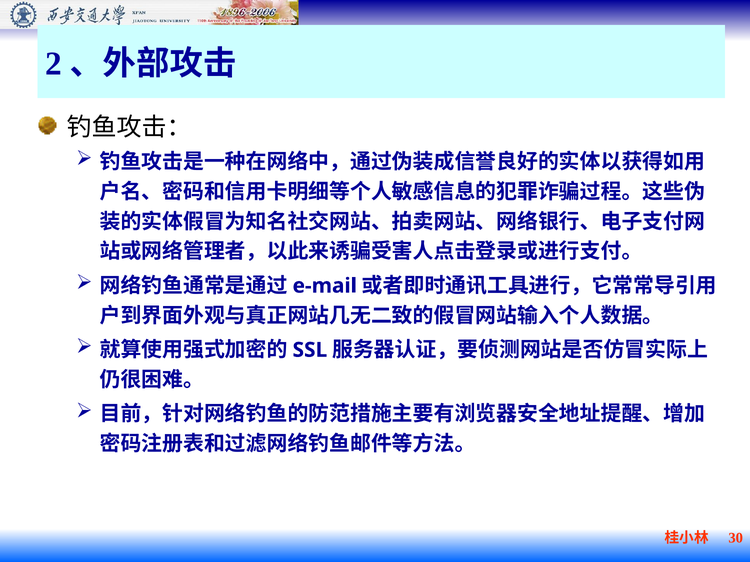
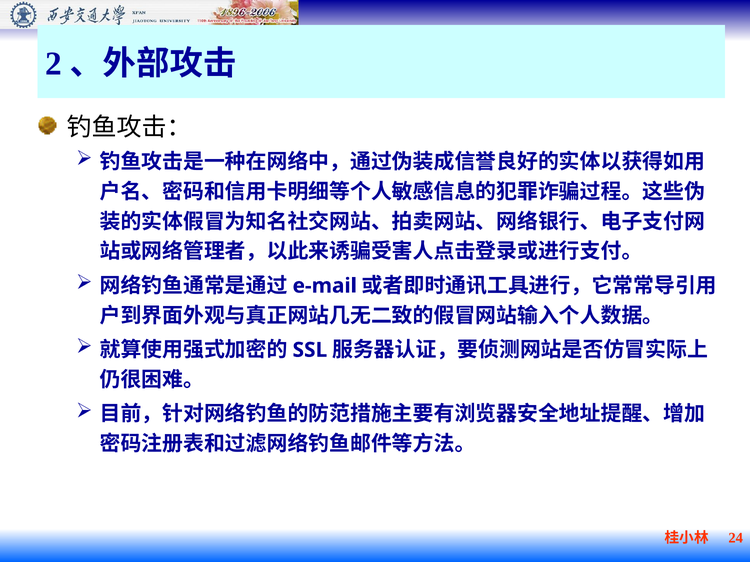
30: 30 -> 24
